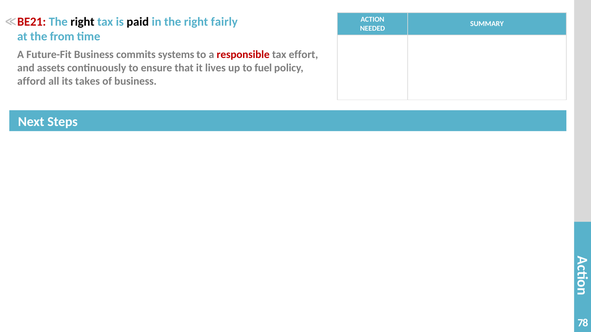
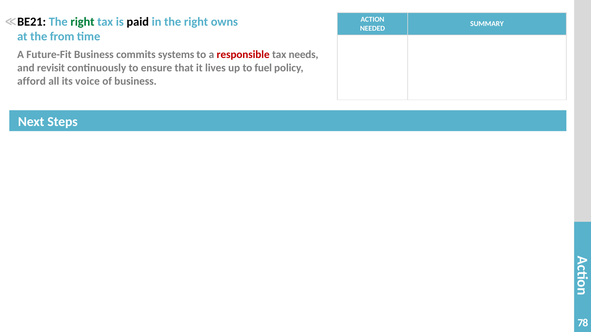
BE21 colour: red -> black
right at (82, 22) colour: black -> green
fairly: fairly -> owns
effort: effort -> needs
assets: assets -> revisit
takes: takes -> voice
